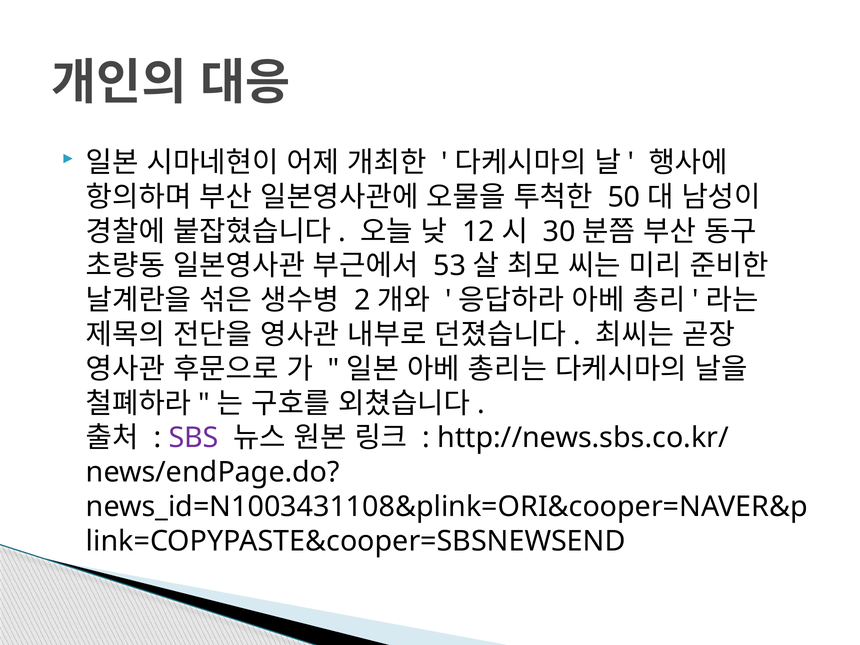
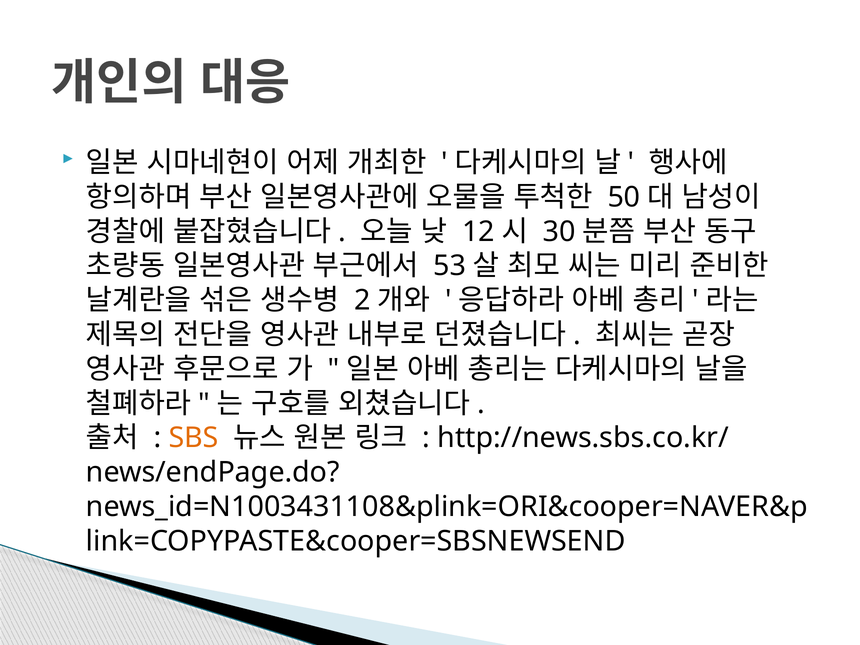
SBS colour: purple -> orange
